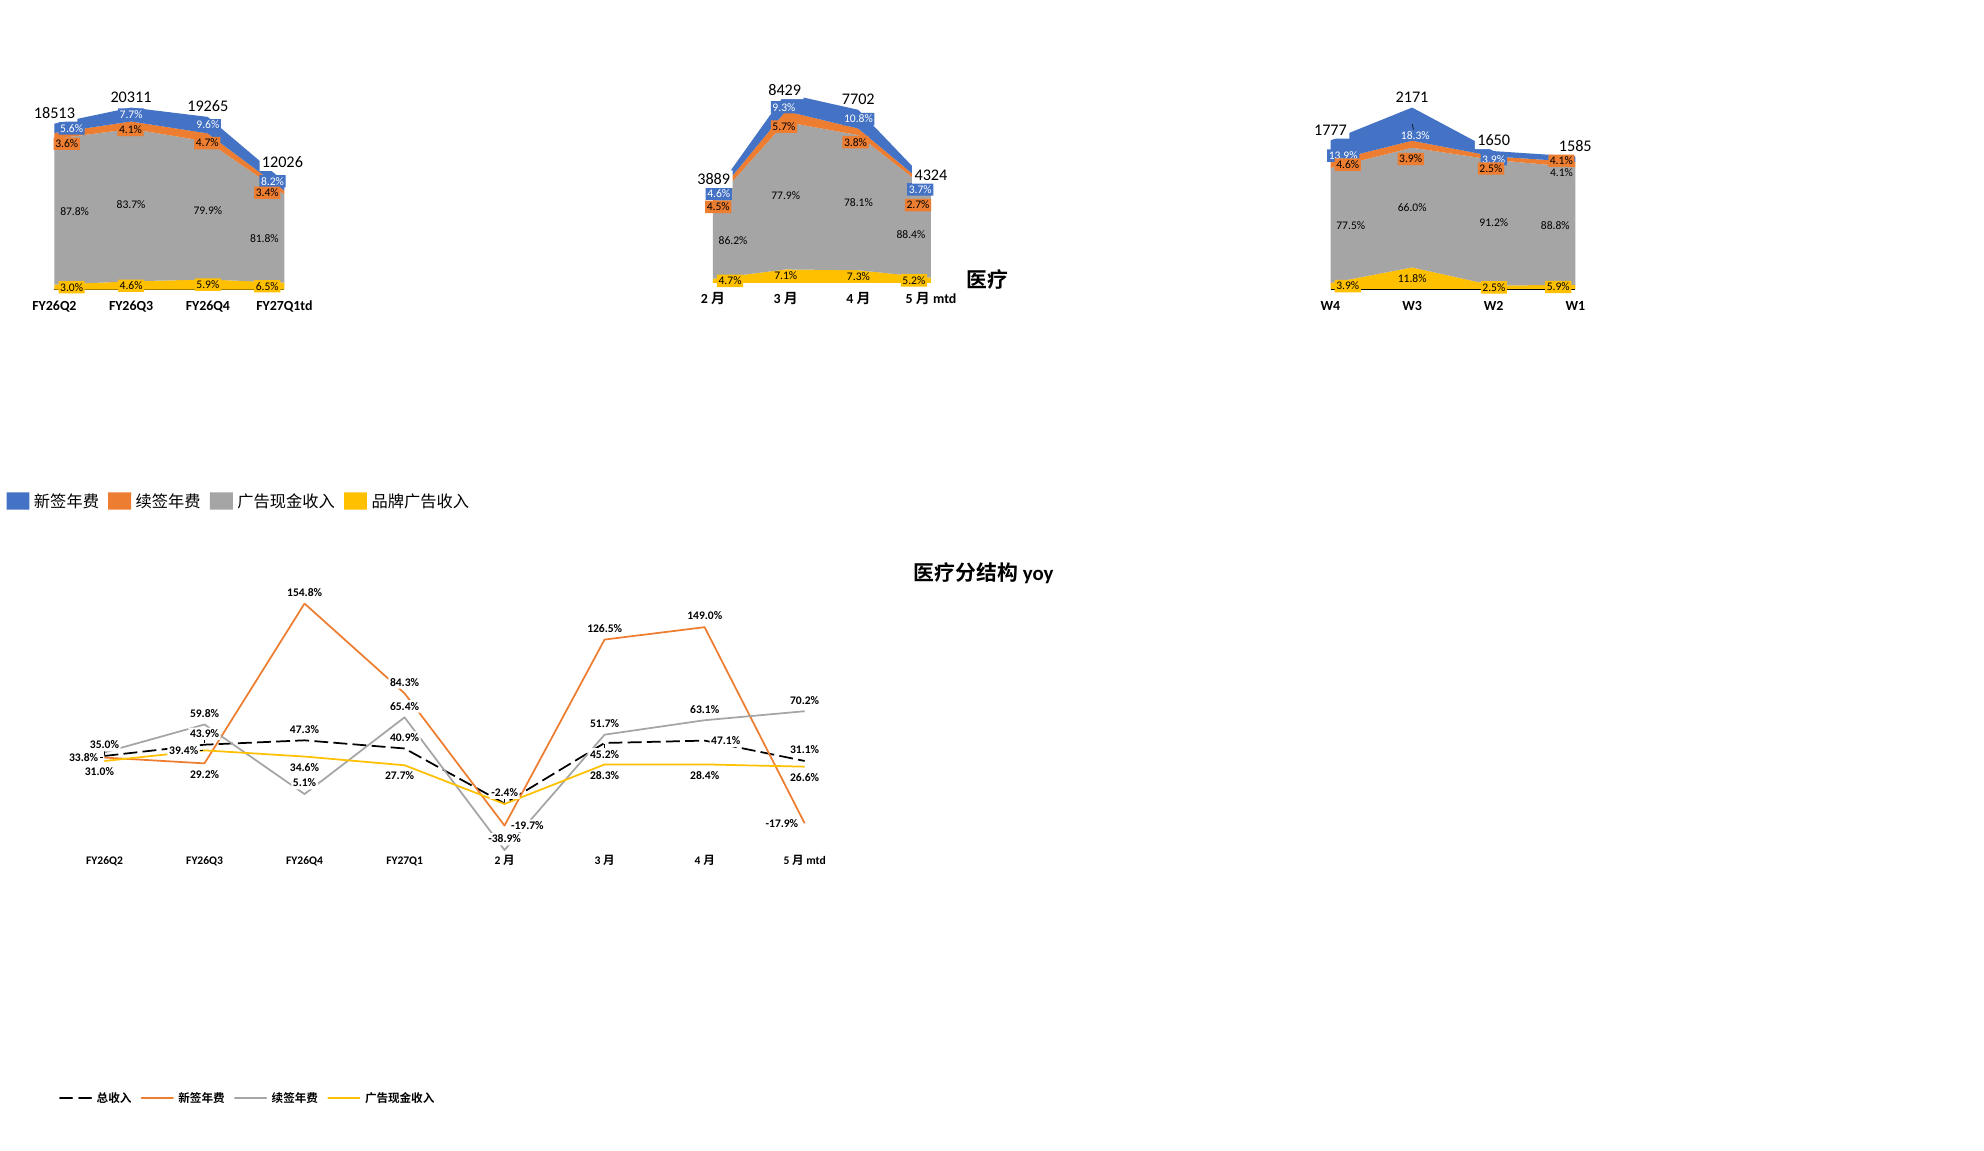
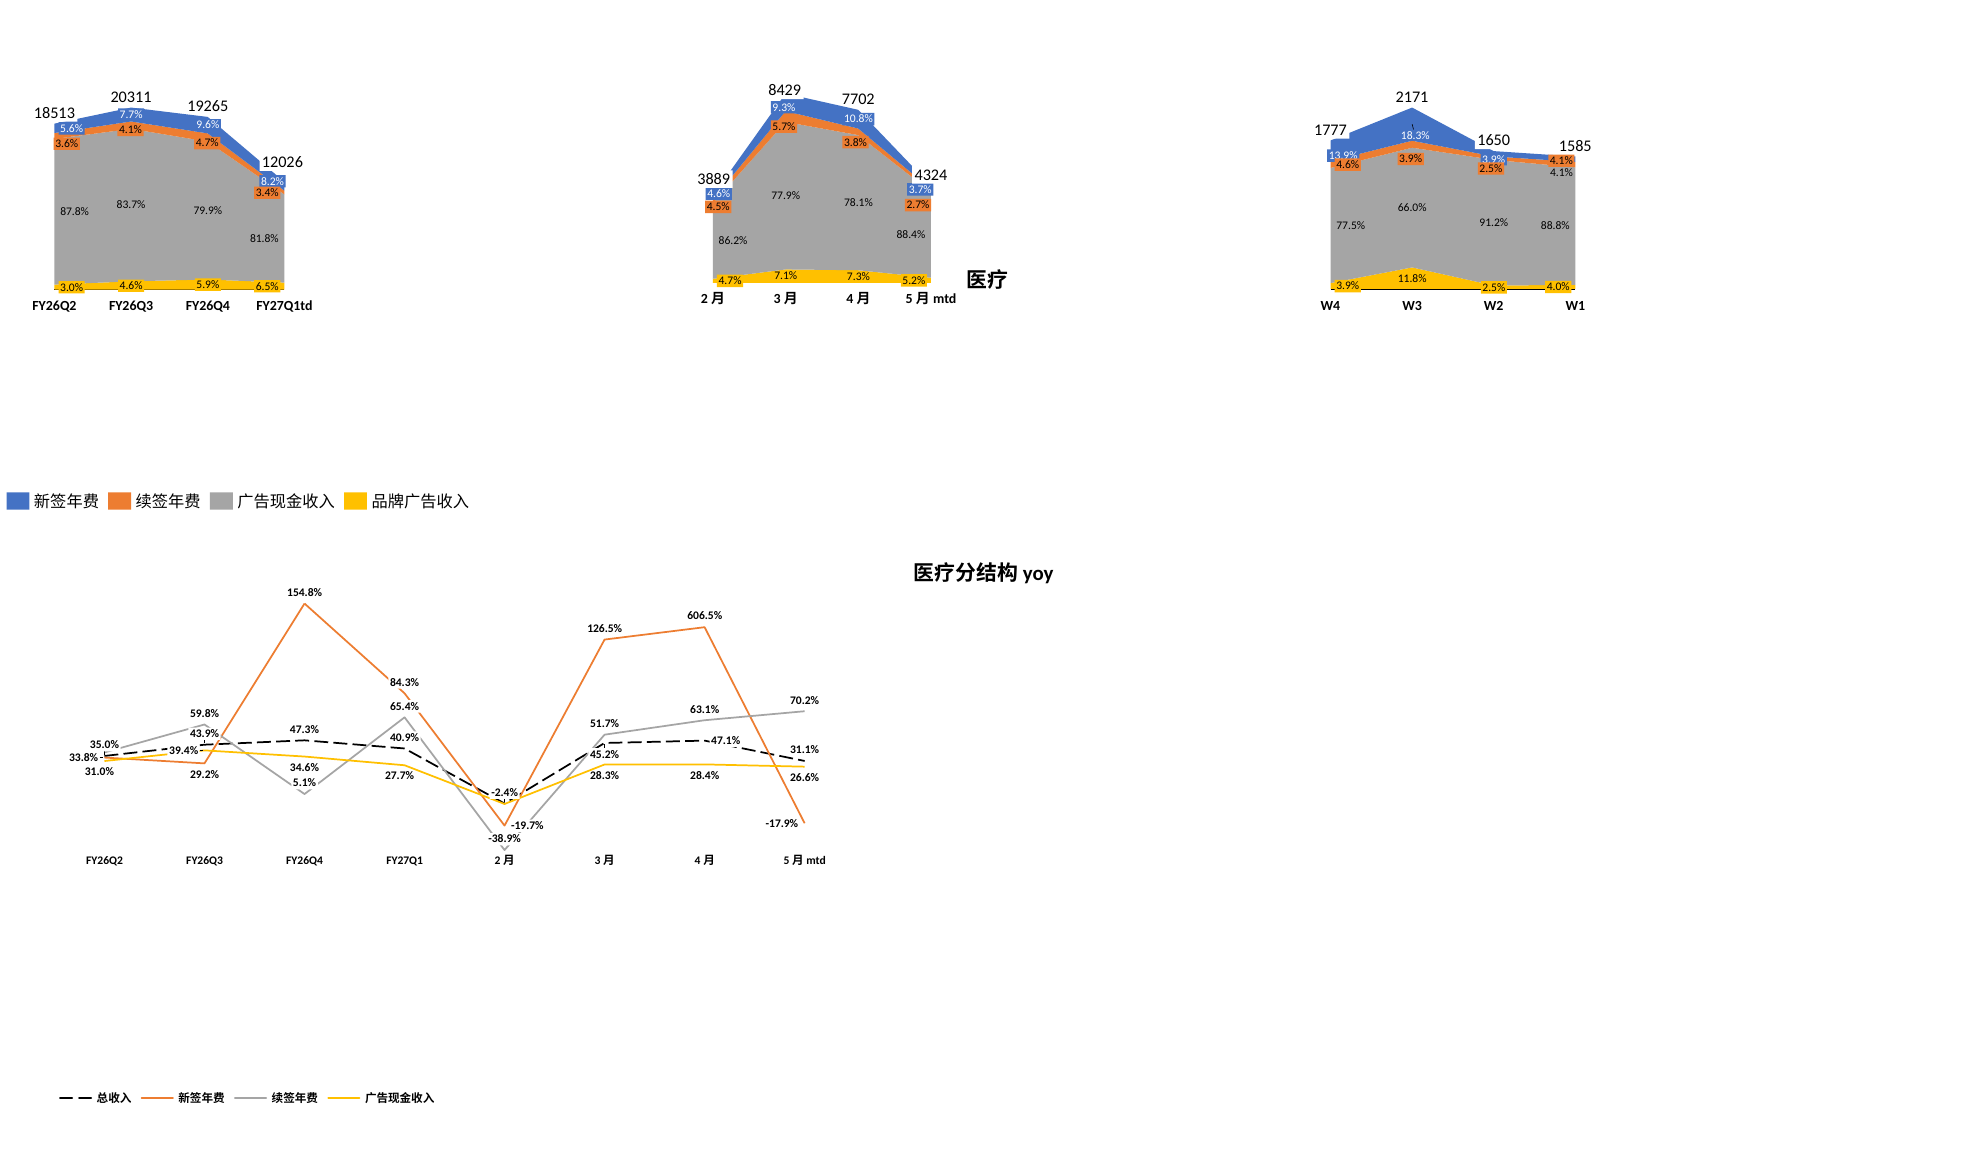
5.9% at (1558, 287): 5.9% -> 4.0%
149.0%: 149.0% -> 606.5%
